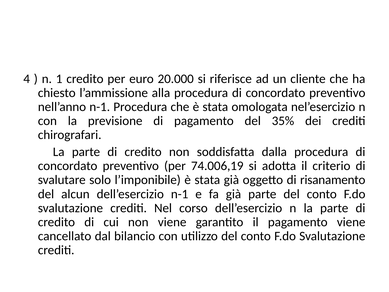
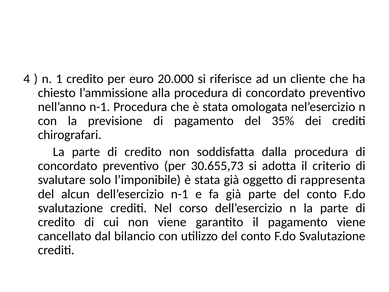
74.006,19: 74.006,19 -> 30.655,73
risanamento: risanamento -> rappresenta
